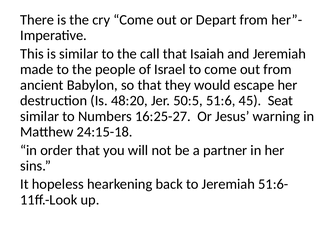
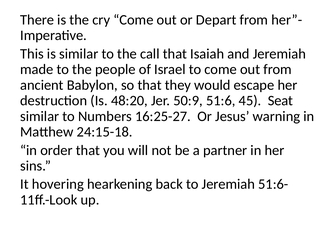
50:5: 50:5 -> 50:9
hopeless: hopeless -> hovering
